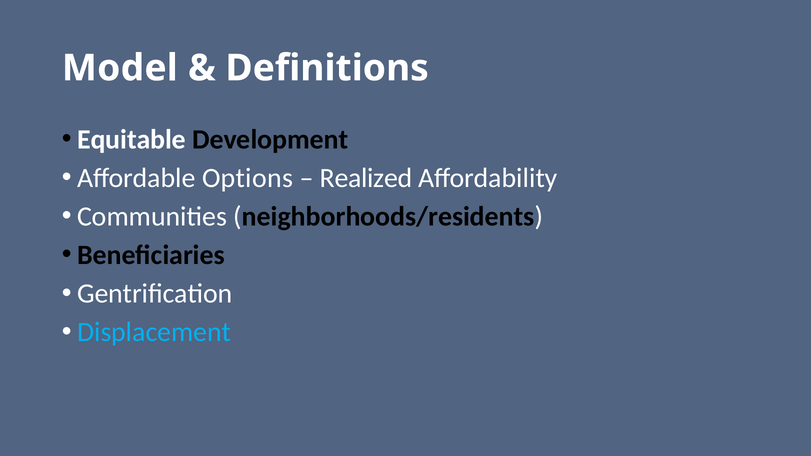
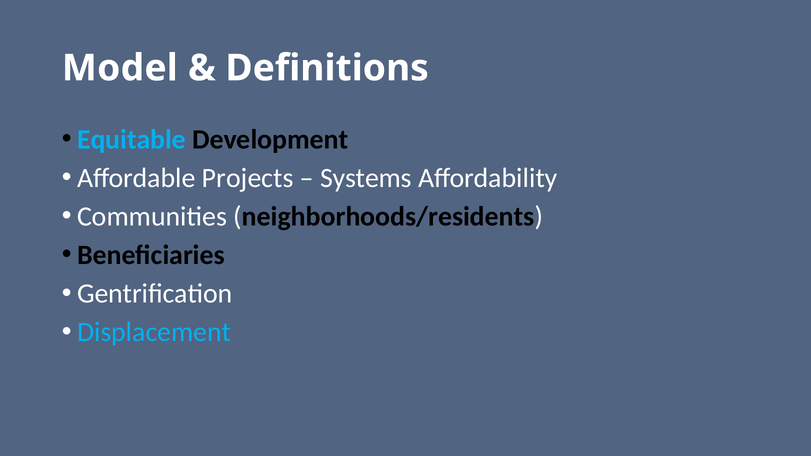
Equitable colour: white -> light blue
Options: Options -> Projects
Realized: Realized -> Systems
